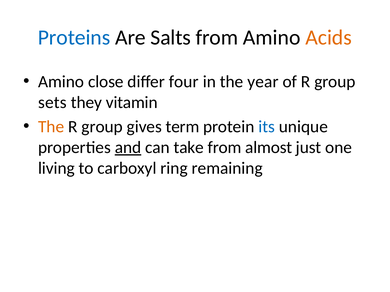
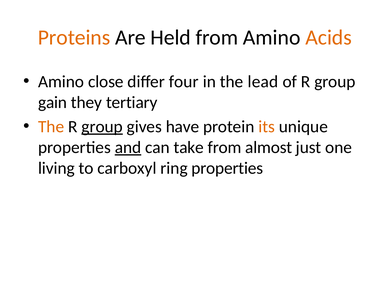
Proteins colour: blue -> orange
Salts: Salts -> Held
year: year -> lead
sets: sets -> gain
vitamin: vitamin -> tertiary
group at (102, 127) underline: none -> present
term: term -> have
its colour: blue -> orange
ring remaining: remaining -> properties
